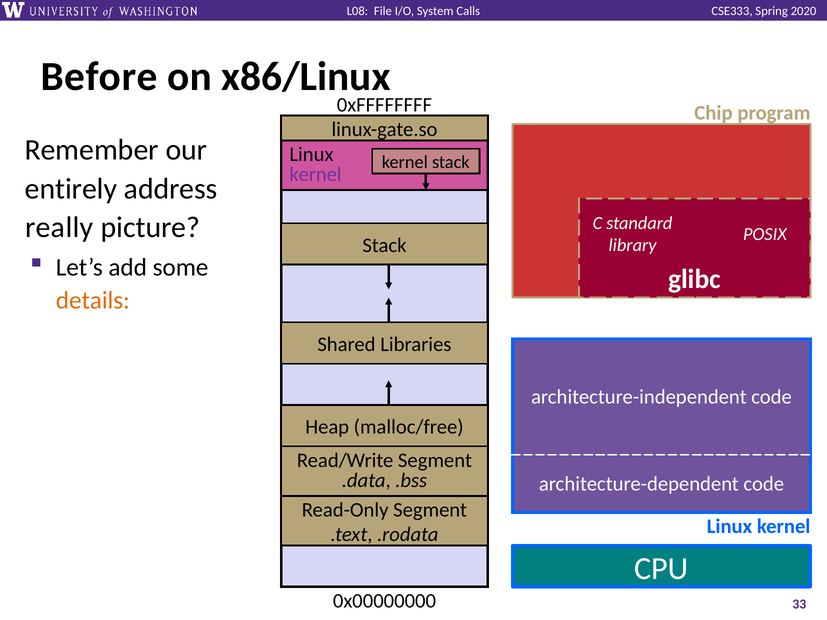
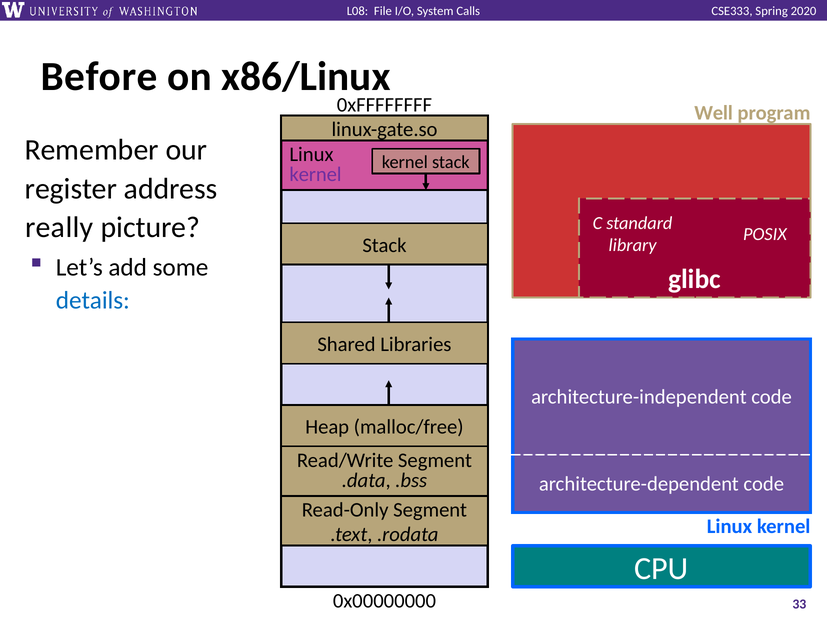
Chip: Chip -> Well
entirely: entirely -> register
details colour: orange -> blue
